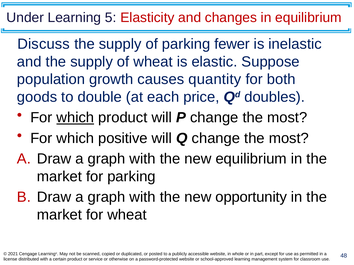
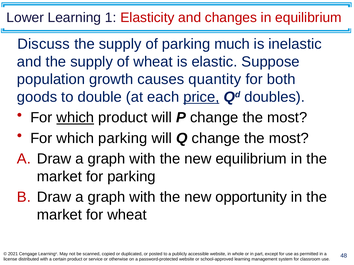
Under: Under -> Lower
5: 5 -> 1
fewer: fewer -> much
price underline: none -> present
which positive: positive -> parking
